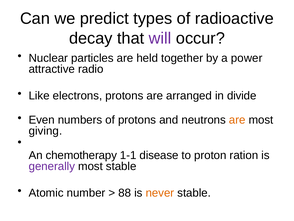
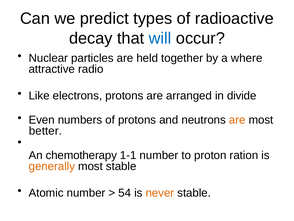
will colour: purple -> blue
power: power -> where
giving: giving -> better
1-1 disease: disease -> number
generally colour: purple -> orange
88: 88 -> 54
